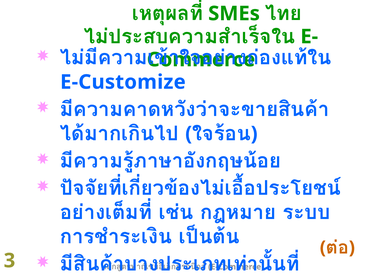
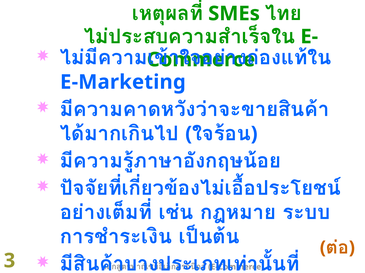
E-Customize: E-Customize -> E-Marketing
